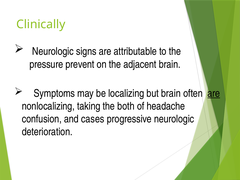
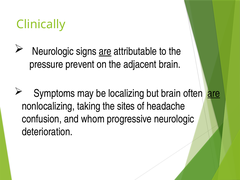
are at (105, 51) underline: none -> present
both: both -> sites
cases: cases -> whom
